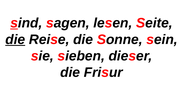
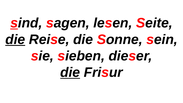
die at (70, 72) underline: none -> present
